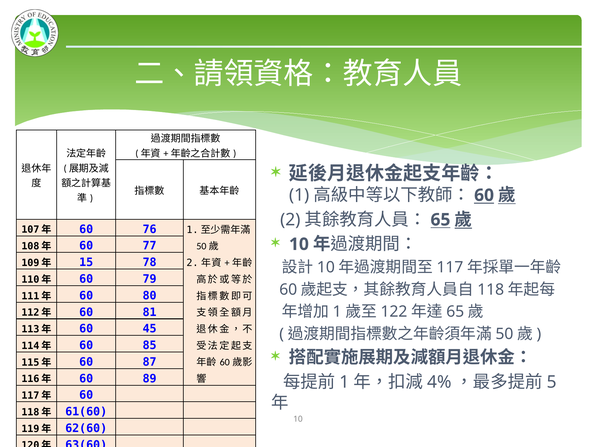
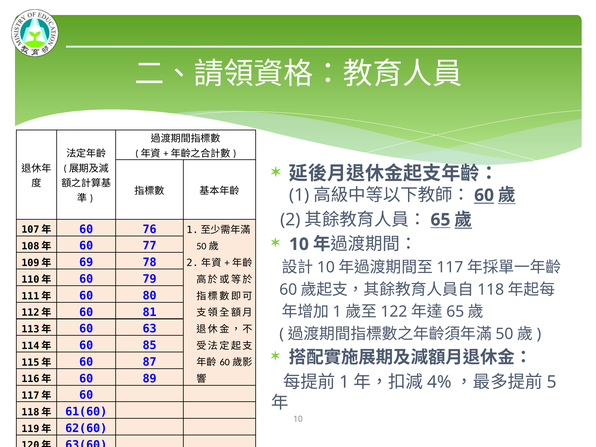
15: 15 -> 69
45: 45 -> 63
